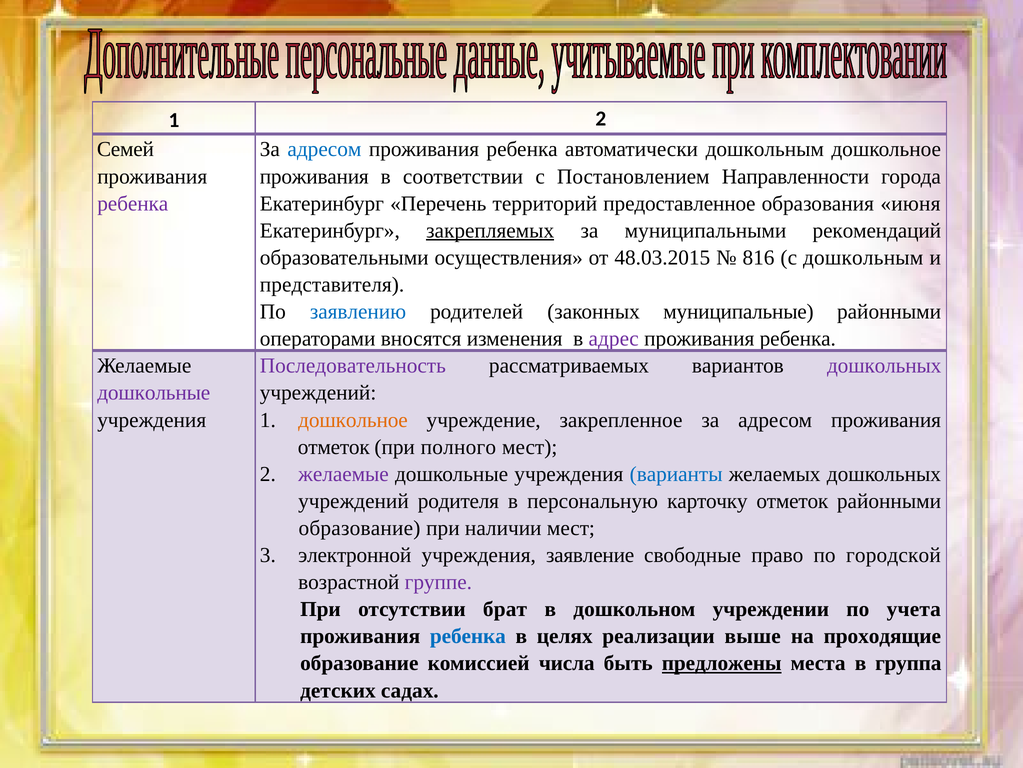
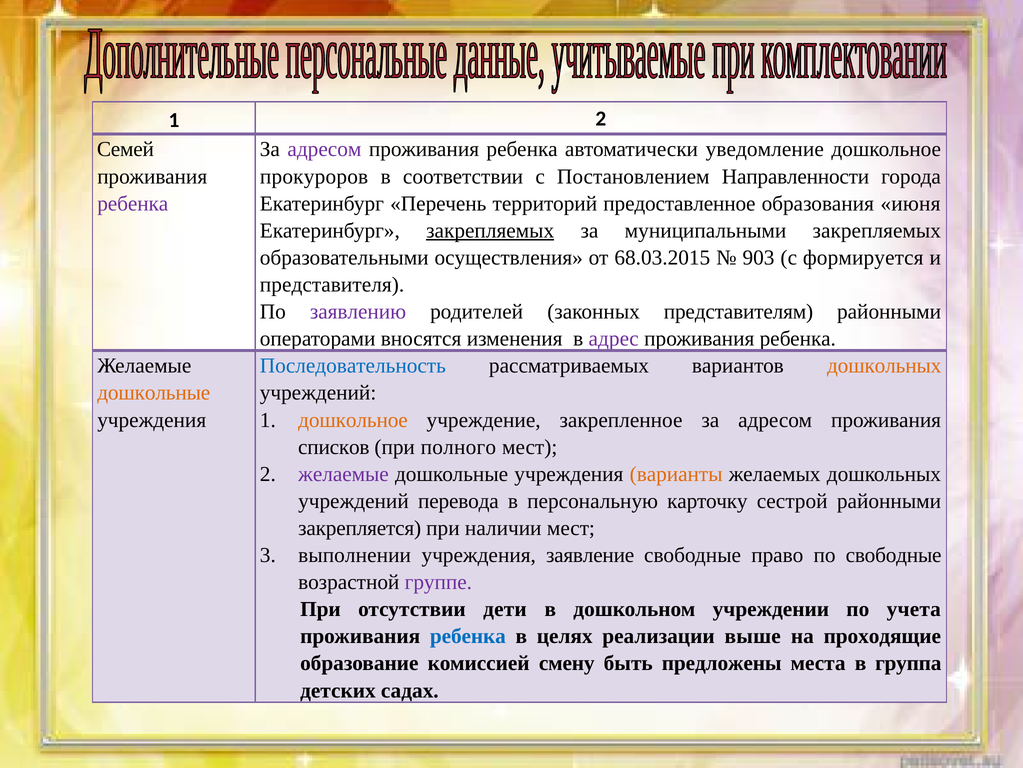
адресом at (324, 149) colour: blue -> purple
автоматически дошкольным: дошкольным -> уведомление
проживания at (314, 176): проживания -> прокуроров
муниципальными рекомендаций: рекомендаций -> закрепляемых
48.03.2015: 48.03.2015 -> 68.03.2015
816: 816 -> 903
с дошкольным: дошкольным -> формируется
заявлению colour: blue -> purple
муниципальные: муниципальные -> представителям
Последовательность colour: purple -> blue
дошкольных at (884, 366) colour: purple -> orange
дошкольные at (154, 393) colour: purple -> orange
отметок at (334, 447): отметок -> списков
варианты colour: blue -> orange
родителя: родителя -> перевода
карточку отметок: отметок -> сестрой
образование at (359, 528): образование -> закрепляется
электронной: электронной -> выполнении
по городской: городской -> свободные
брат: брат -> дети
числа: числа -> смену
предложены underline: present -> none
